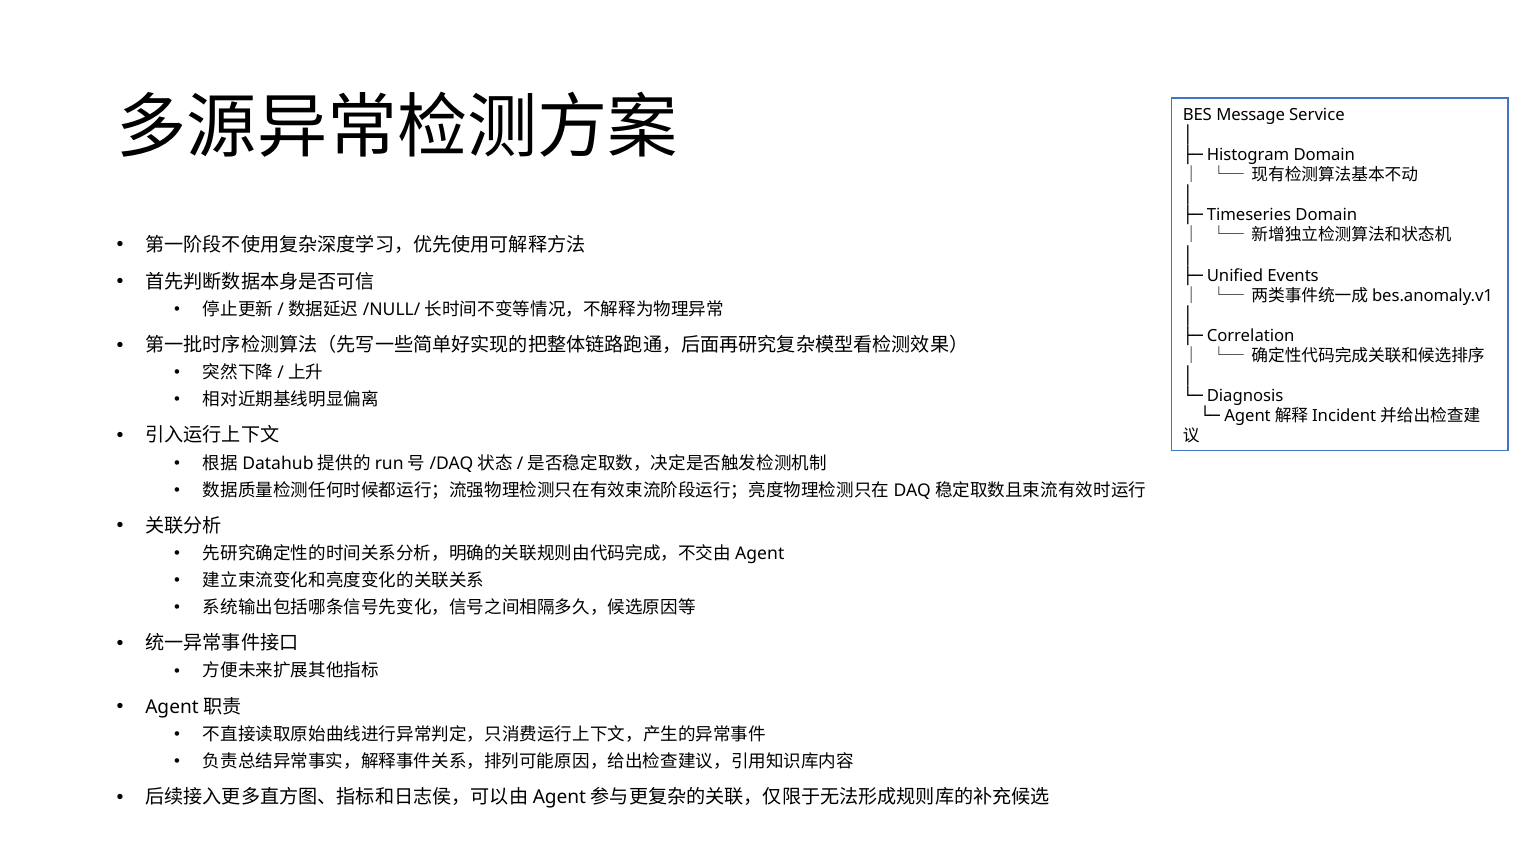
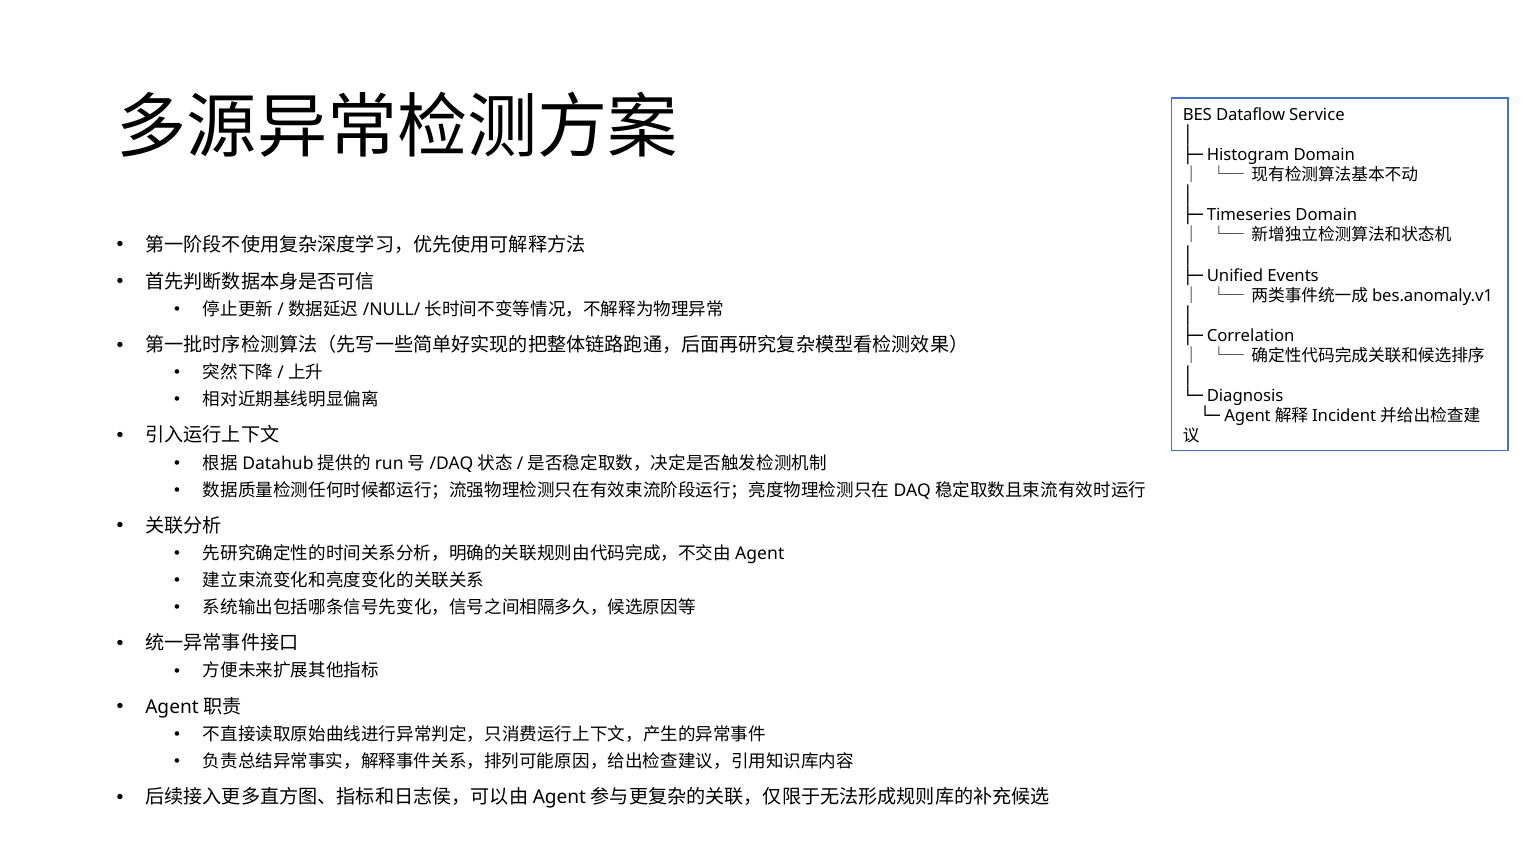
Message: Message -> Dataflow
